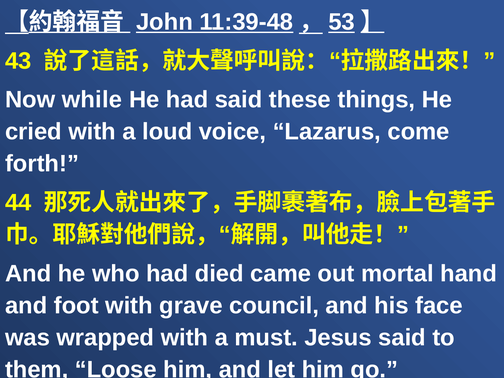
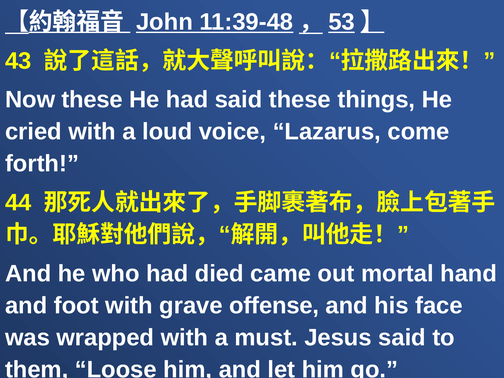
Now while: while -> these
council: council -> offense
